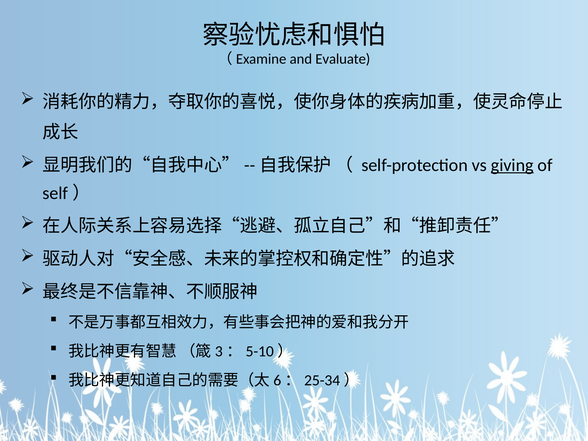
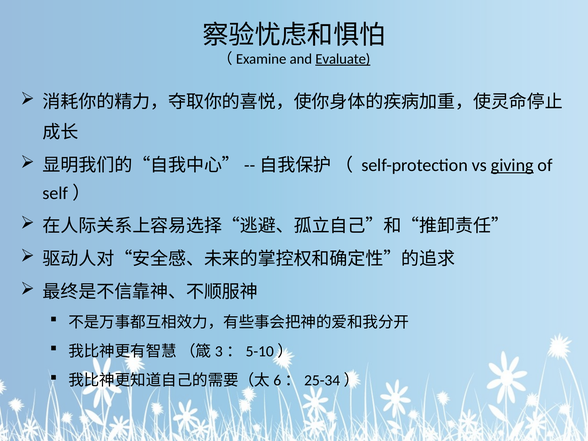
Evaluate underline: none -> present
